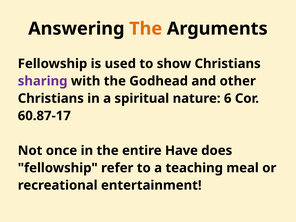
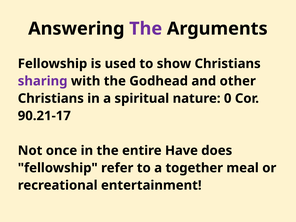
The at (146, 29) colour: orange -> purple
6: 6 -> 0
60.87-17: 60.87-17 -> 90.21-17
teaching: teaching -> together
